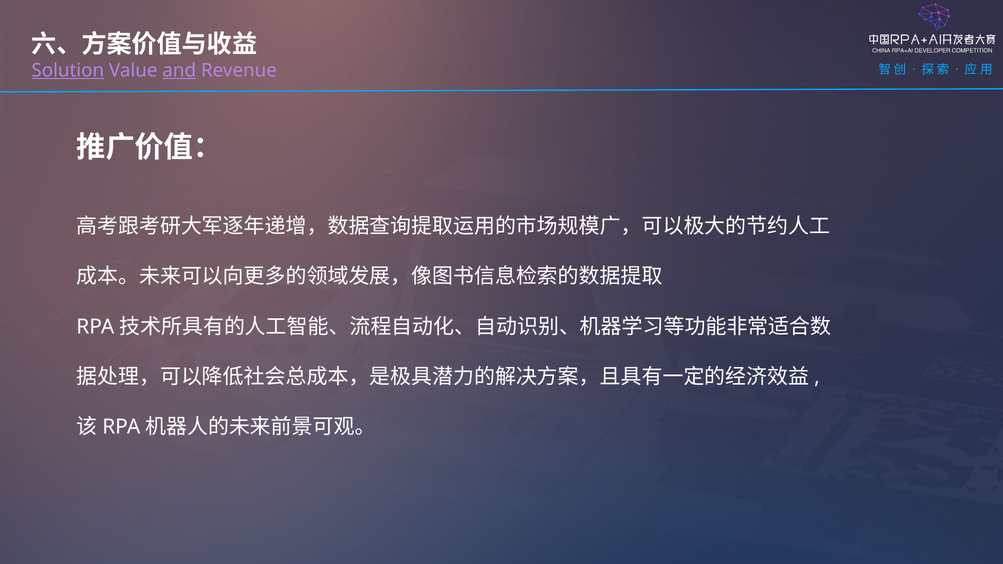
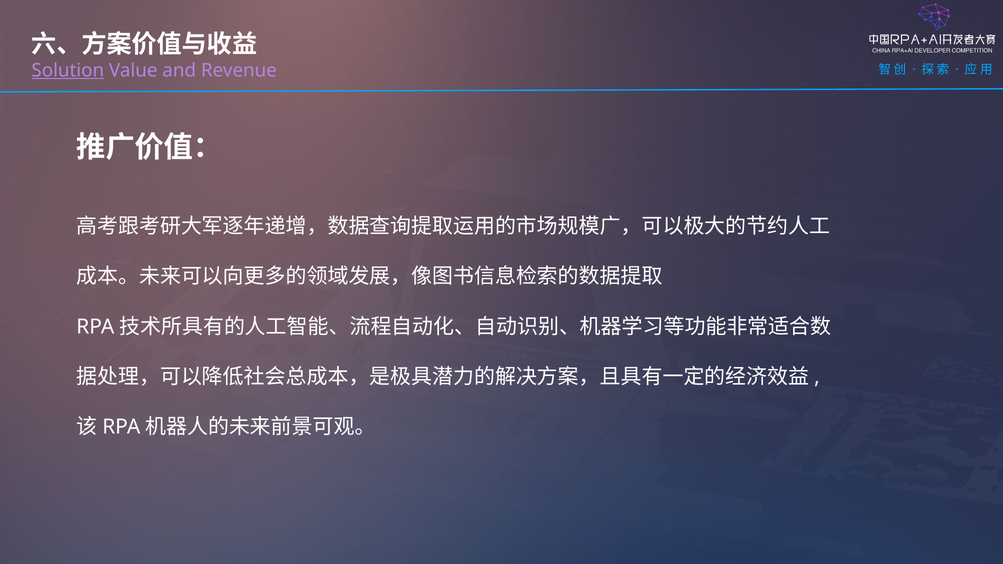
and underline: present -> none
